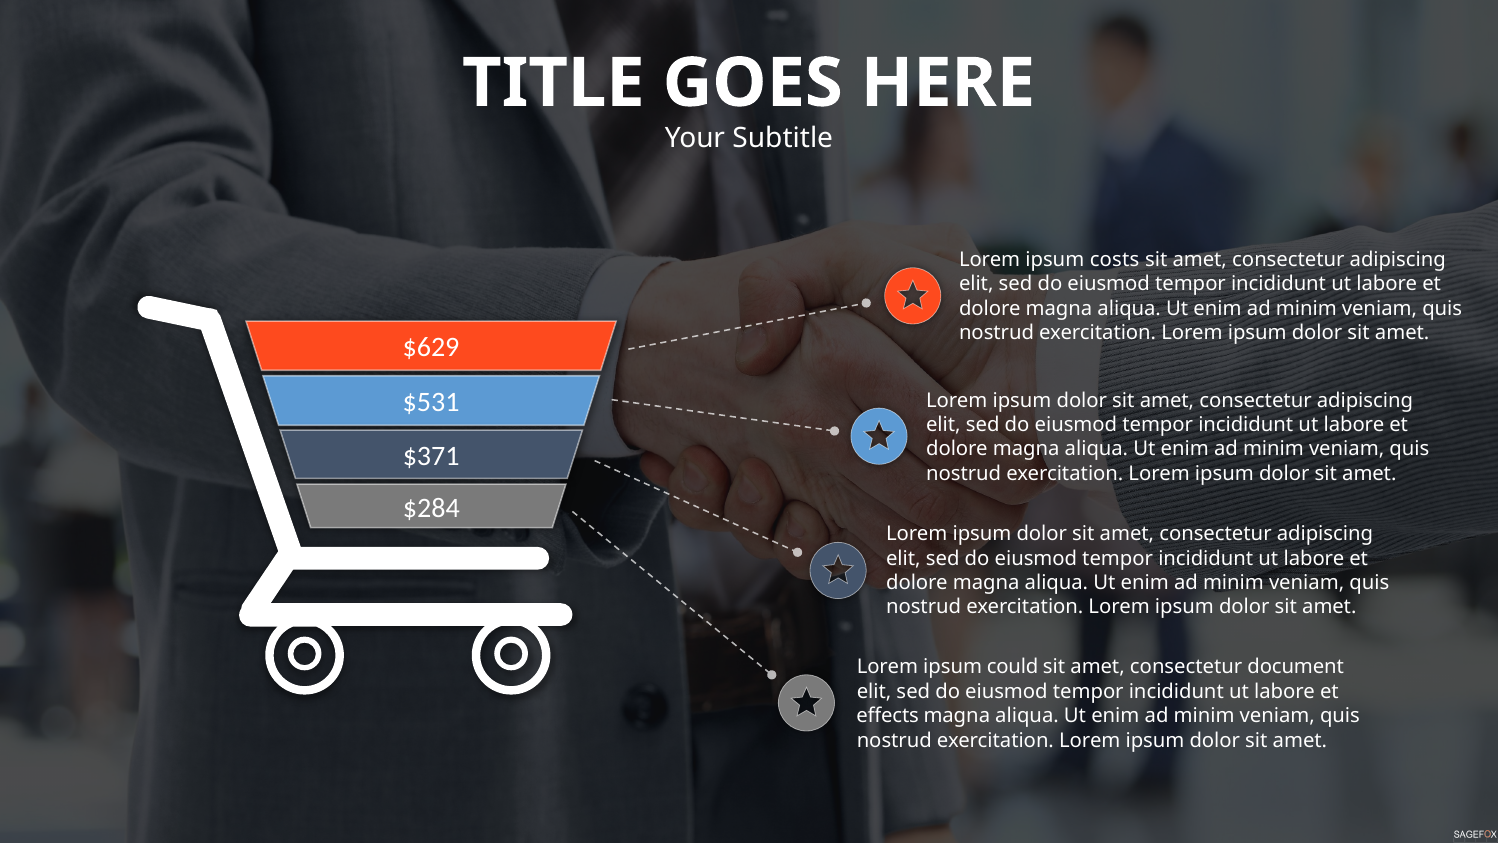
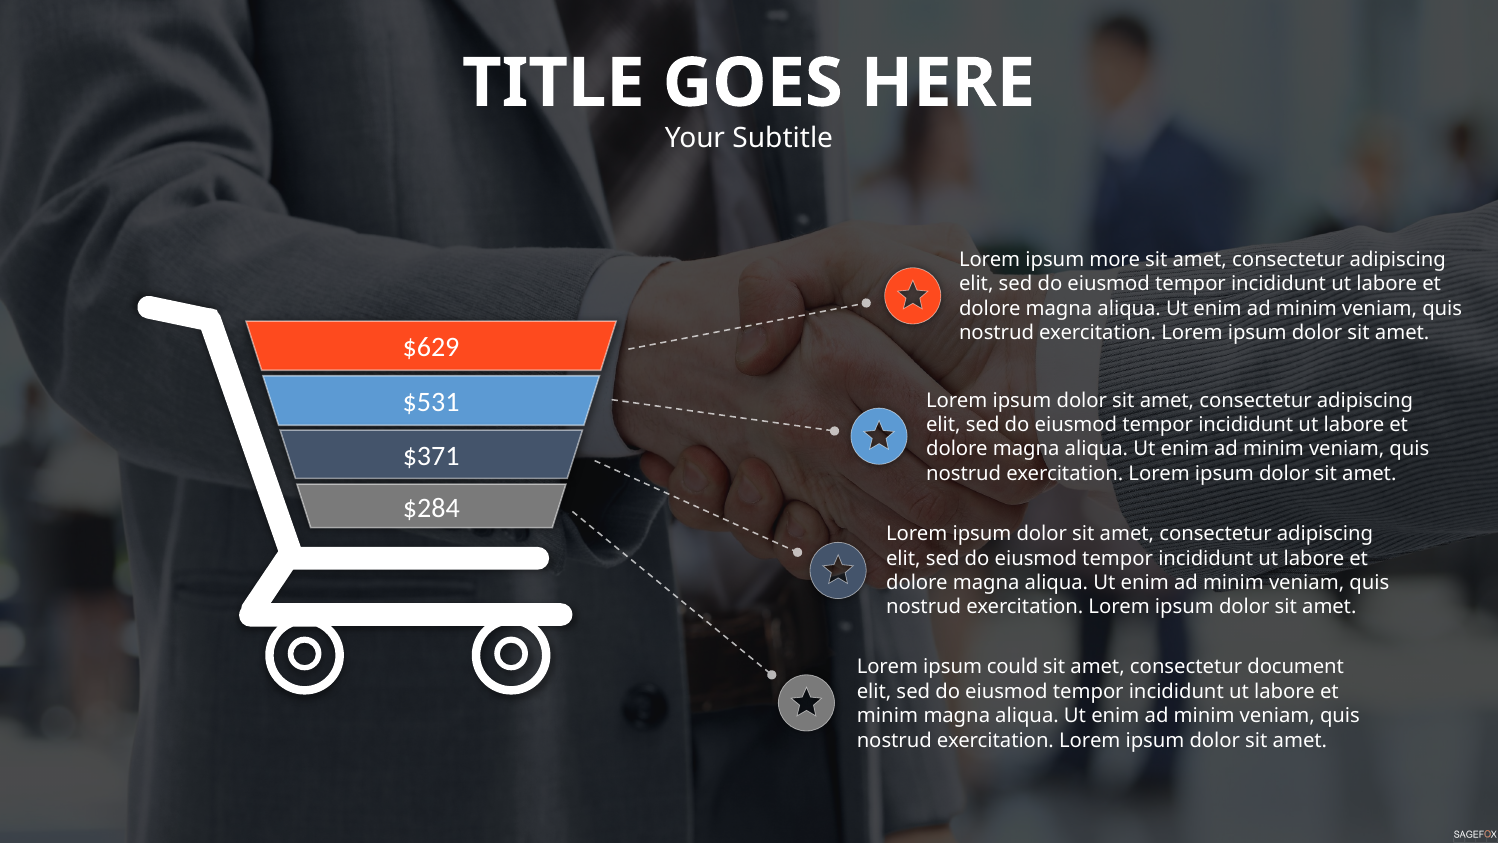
costs: costs -> more
effects at (888, 716): effects -> minim
